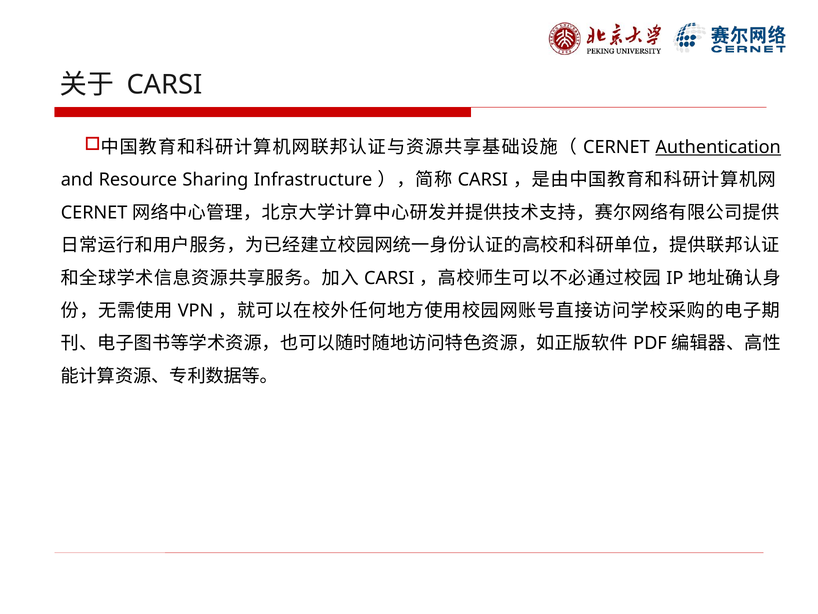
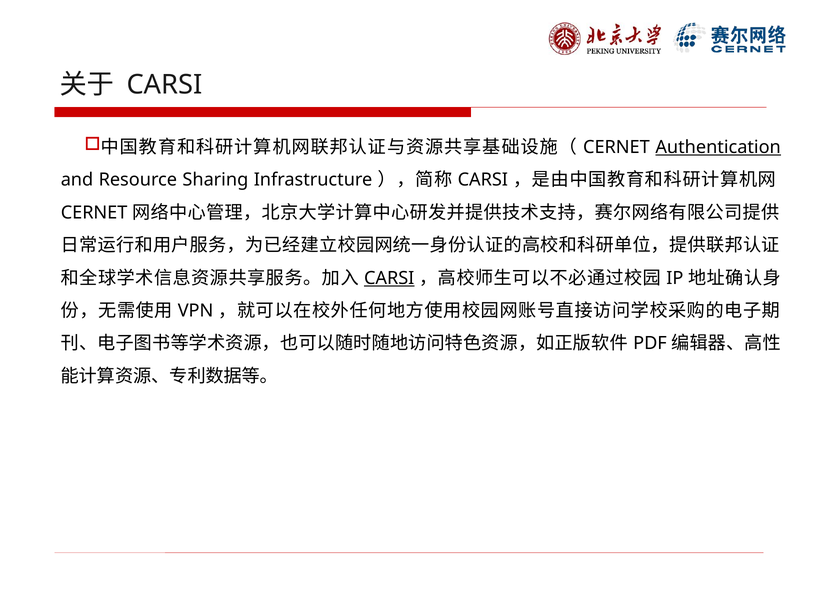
CARSI at (389, 278) underline: none -> present
